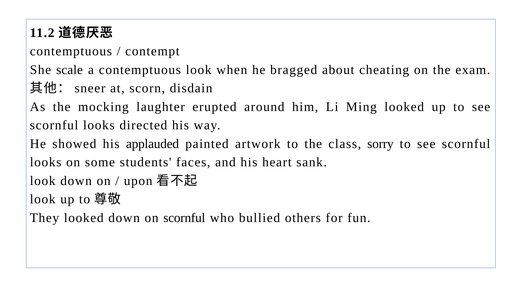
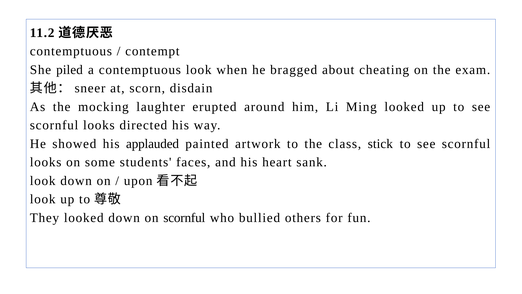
scale: scale -> piled
sorry: sorry -> stick
